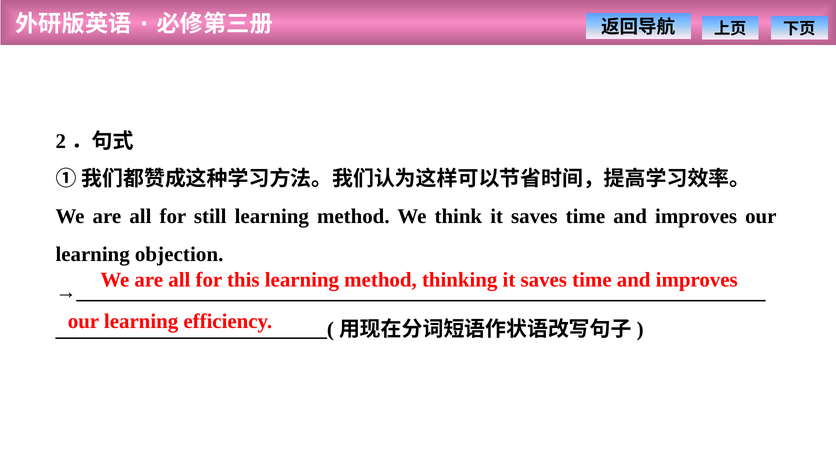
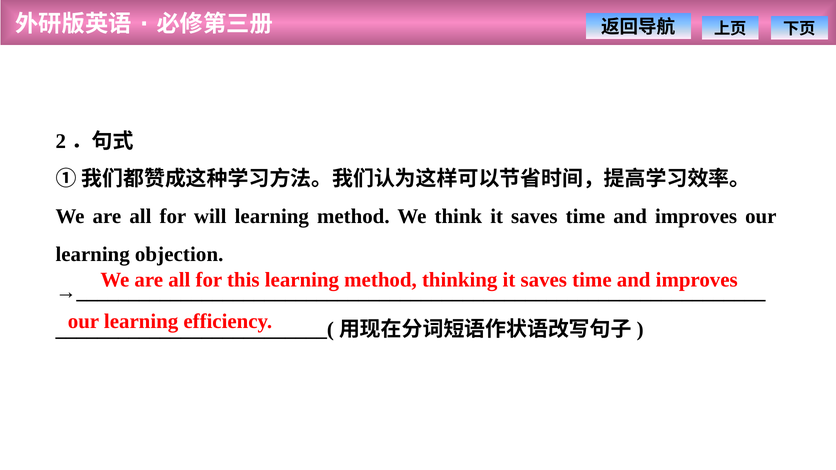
still: still -> will
